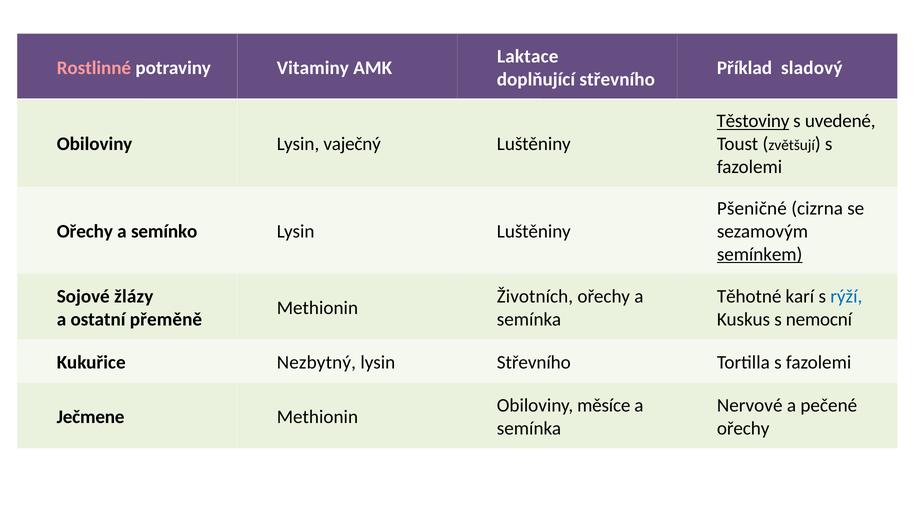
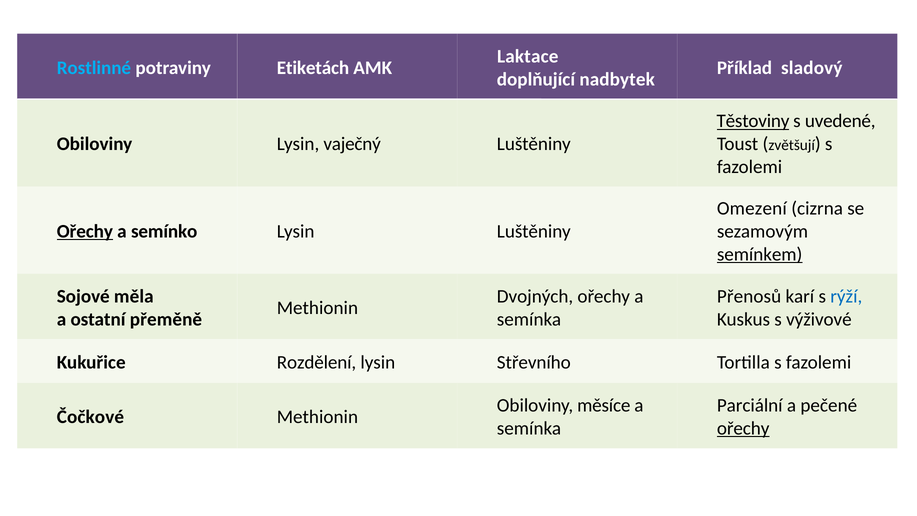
Rostlinné colour: pink -> light blue
Vitaminy: Vitaminy -> Etiketách
doplňující střevního: střevního -> nadbytek
Pšeničné: Pšeničné -> Omezení
Ořechy at (85, 231) underline: none -> present
žlázy: žlázy -> měla
Životních: Životních -> Dvojných
Těhotné: Těhotné -> Přenosů
nemocní: nemocní -> výživové
Nezbytný: Nezbytný -> Rozdělení
Nervové: Nervové -> Parciální
Ječmene: Ječmene -> Čočkové
ořechy at (743, 428) underline: none -> present
